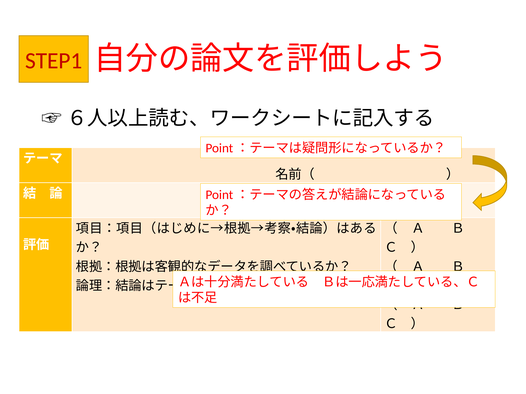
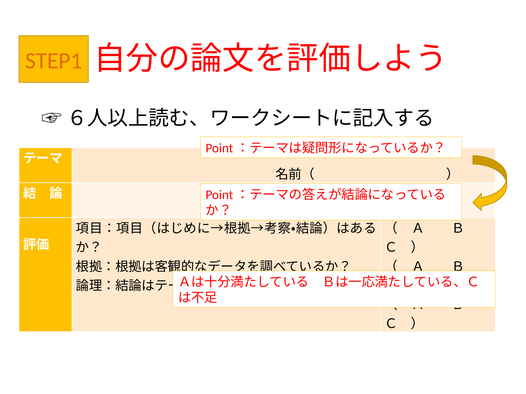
STEP1 colour: red -> orange
